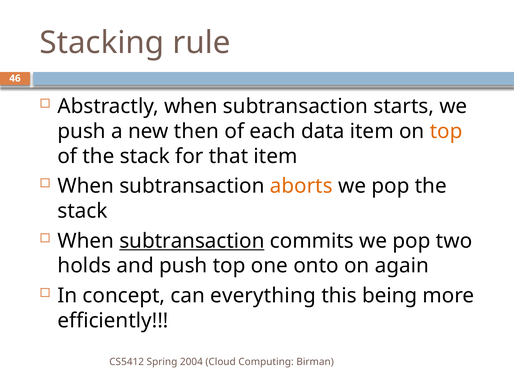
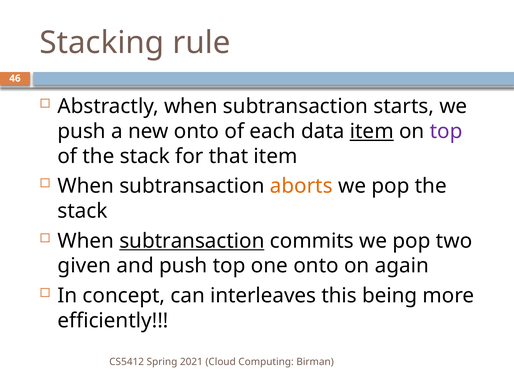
new then: then -> onto
item at (372, 131) underline: none -> present
top at (446, 131) colour: orange -> purple
holds: holds -> given
everything: everything -> interleaves
2004: 2004 -> 2021
